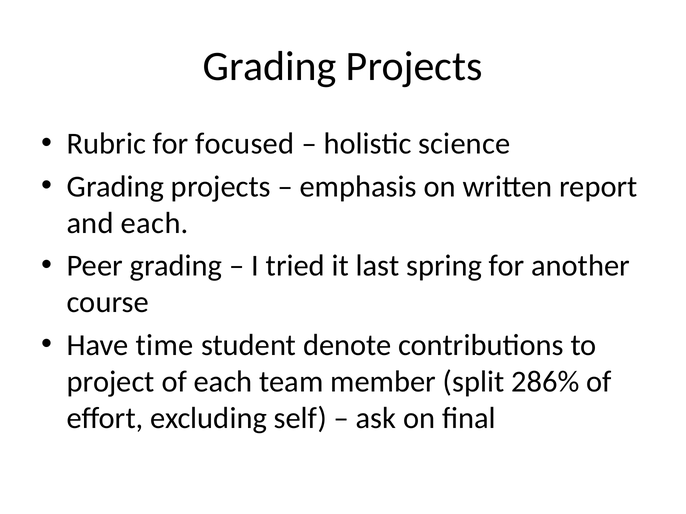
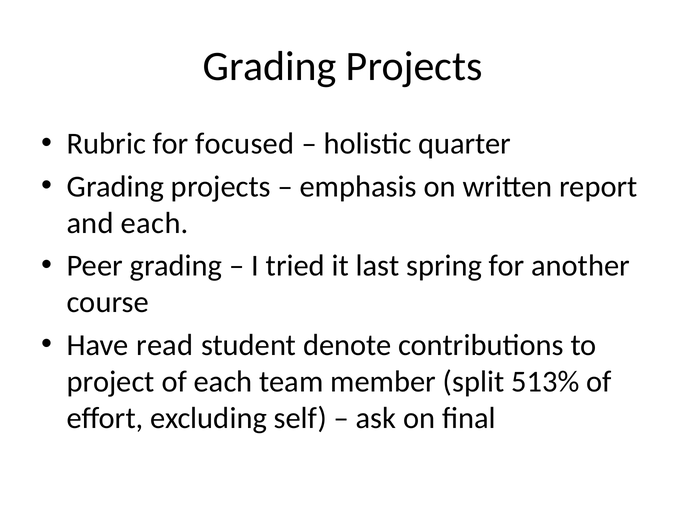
science: science -> quarter
time: time -> read
286%: 286% -> 513%
